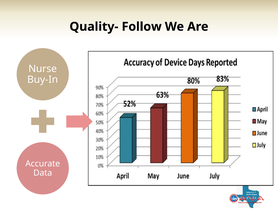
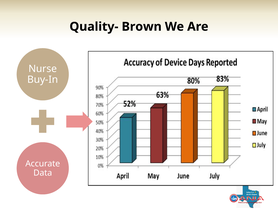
Follow: Follow -> Brown
